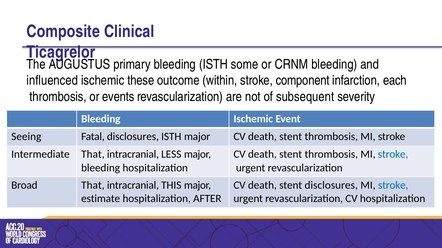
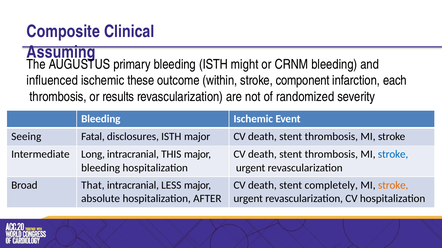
Ticagrelor: Ticagrelor -> Assuming
some: some -> might
events: events -> results
subsequent: subsequent -> randomized
Intermediate That: That -> Long
LESS: LESS -> THIS
THIS: THIS -> LESS
stent disclosures: disclosures -> completely
stroke at (393, 186) colour: blue -> orange
estimate: estimate -> absolute
